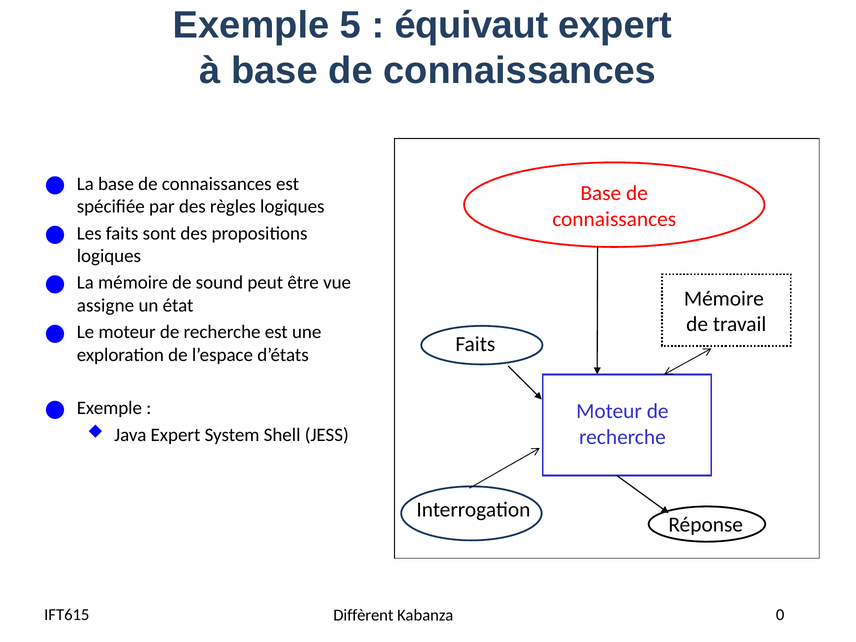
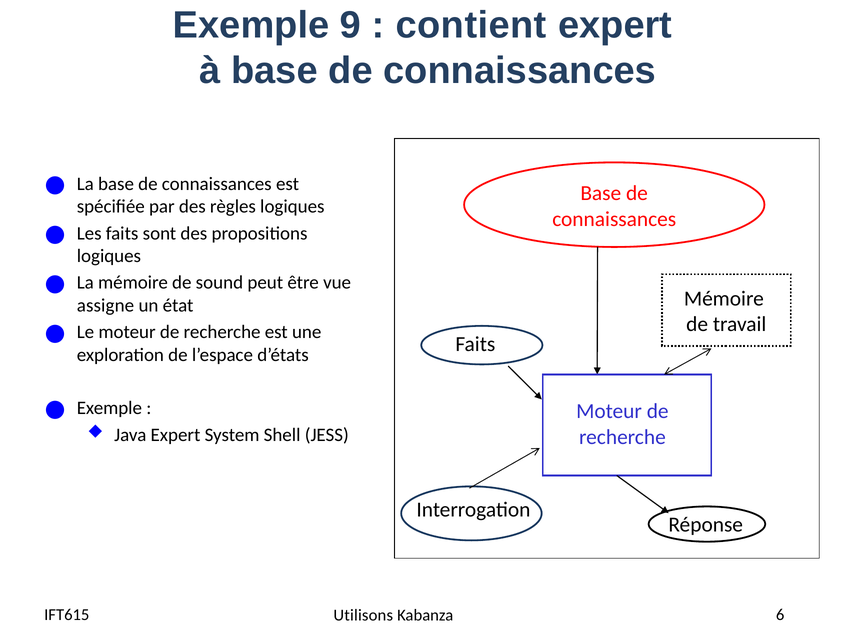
5: 5 -> 9
équivaut: équivaut -> contient
Diffèrent: Diffèrent -> Utilisons
0: 0 -> 6
